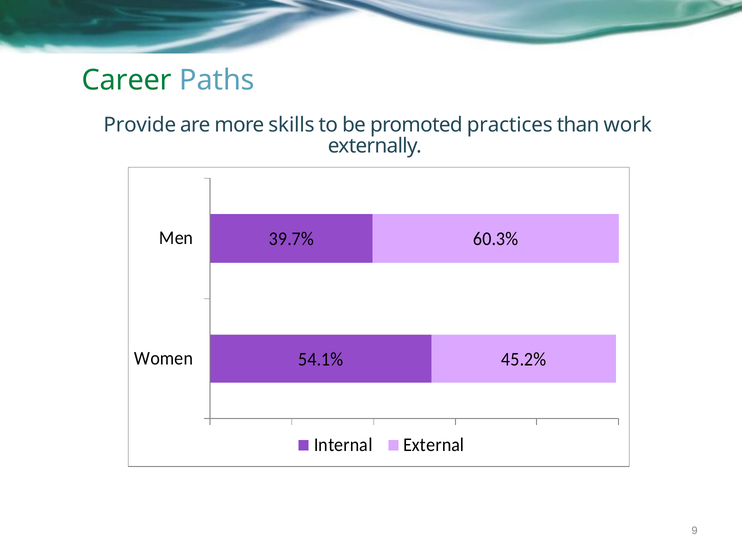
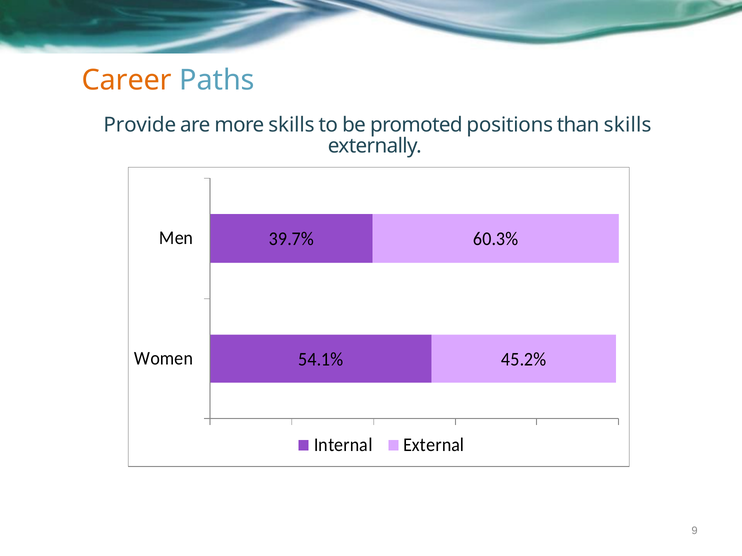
Career colour: green -> orange
practices: practices -> positions
than work: work -> skills
